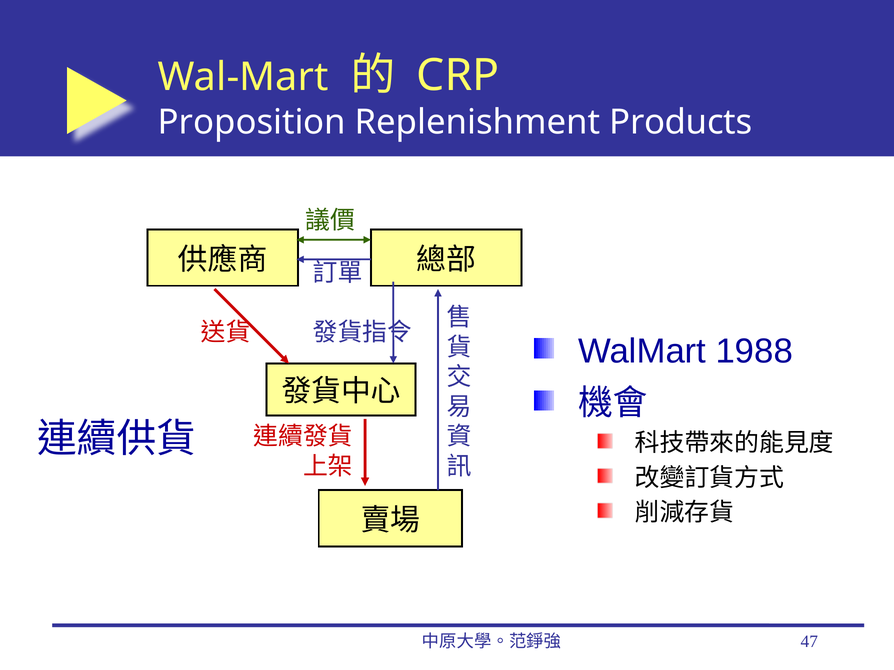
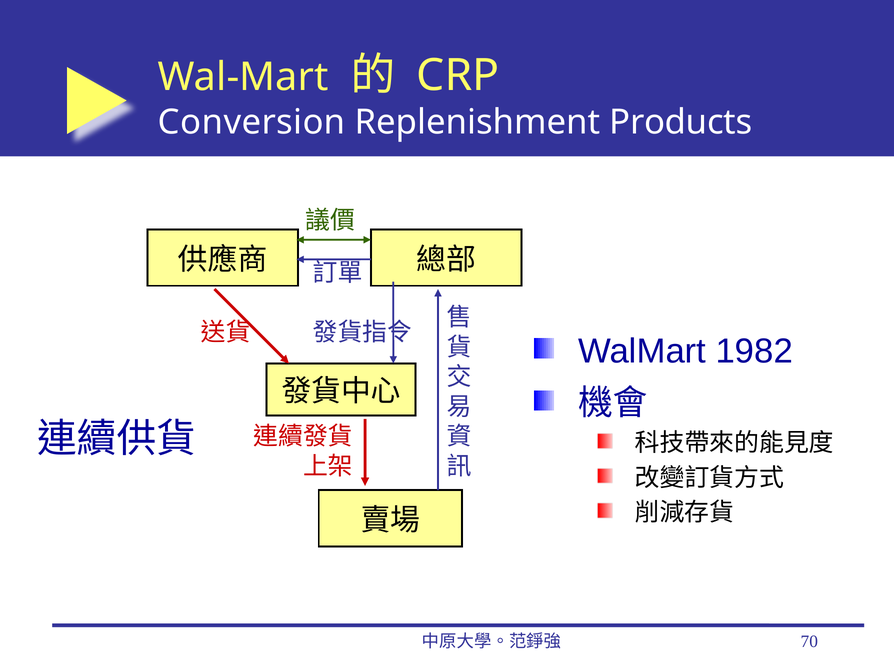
Proposition: Proposition -> Conversion
1988: 1988 -> 1982
47: 47 -> 70
